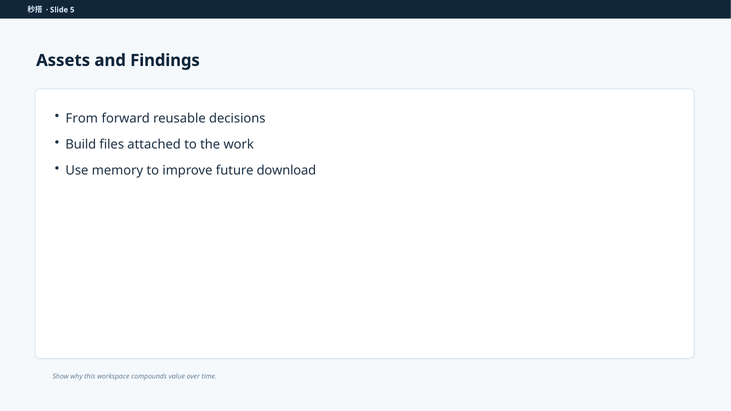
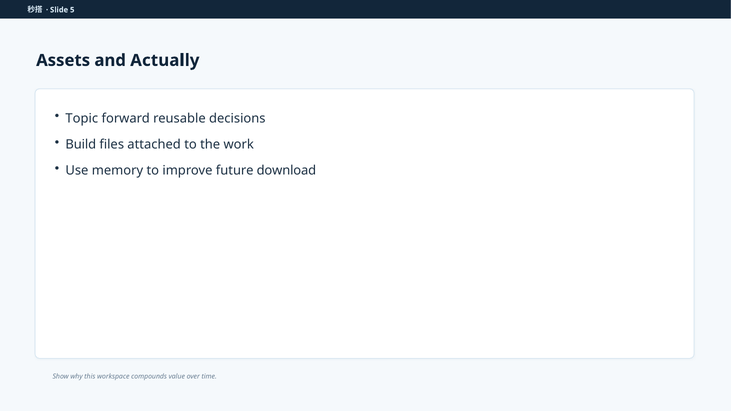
Findings: Findings -> Actually
From: From -> Topic
